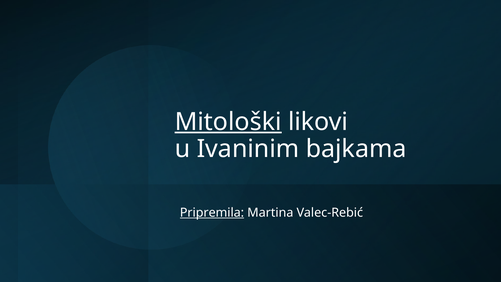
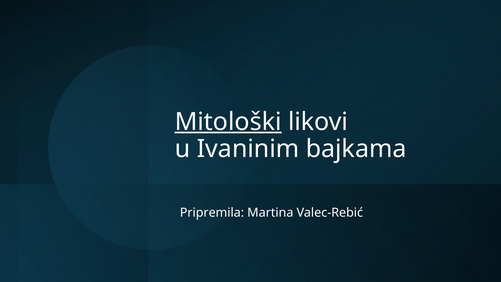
Pripremila underline: present -> none
